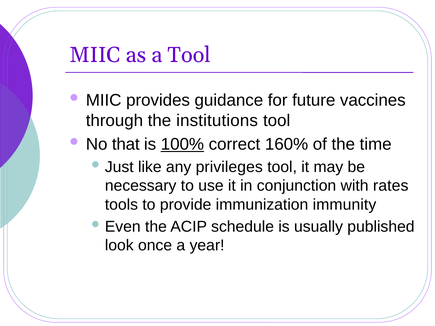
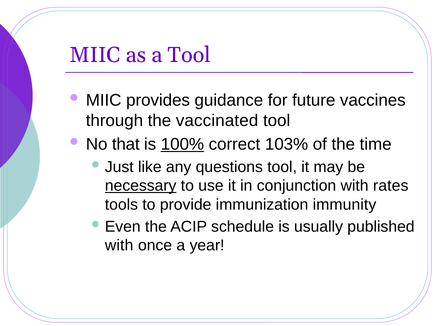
institutions: institutions -> vaccinated
160%: 160% -> 103%
privileges: privileges -> questions
necessary underline: none -> present
look at (119, 246): look -> with
